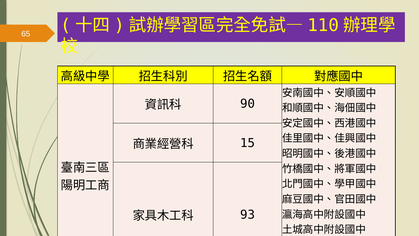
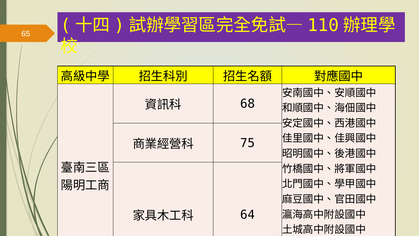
90: 90 -> 68
15: 15 -> 75
93: 93 -> 64
